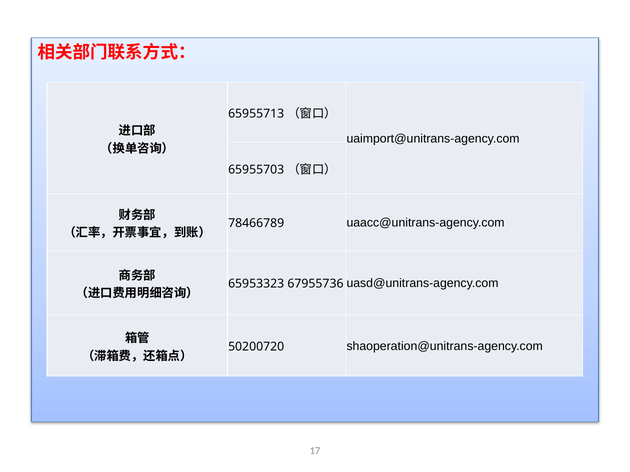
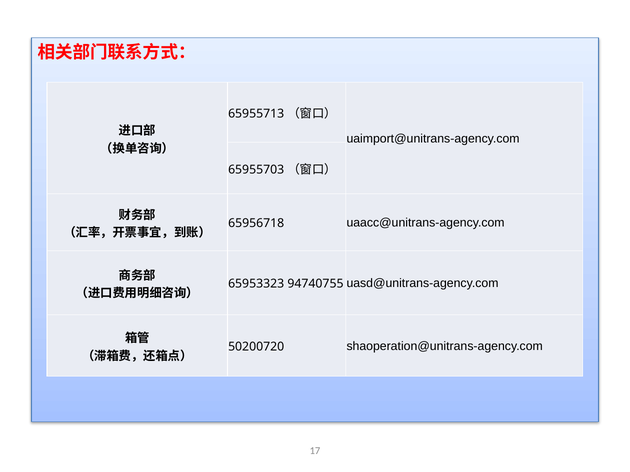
78466789: 78466789 -> 65956718
67955736: 67955736 -> 94740755
